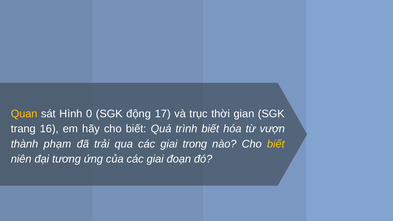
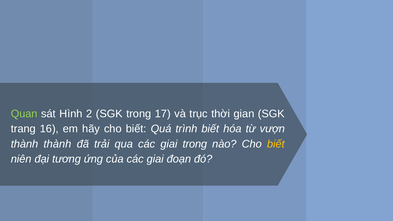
Quan colour: yellow -> light green
0: 0 -> 2
SGK động: động -> trong
thành phạm: phạm -> thành
